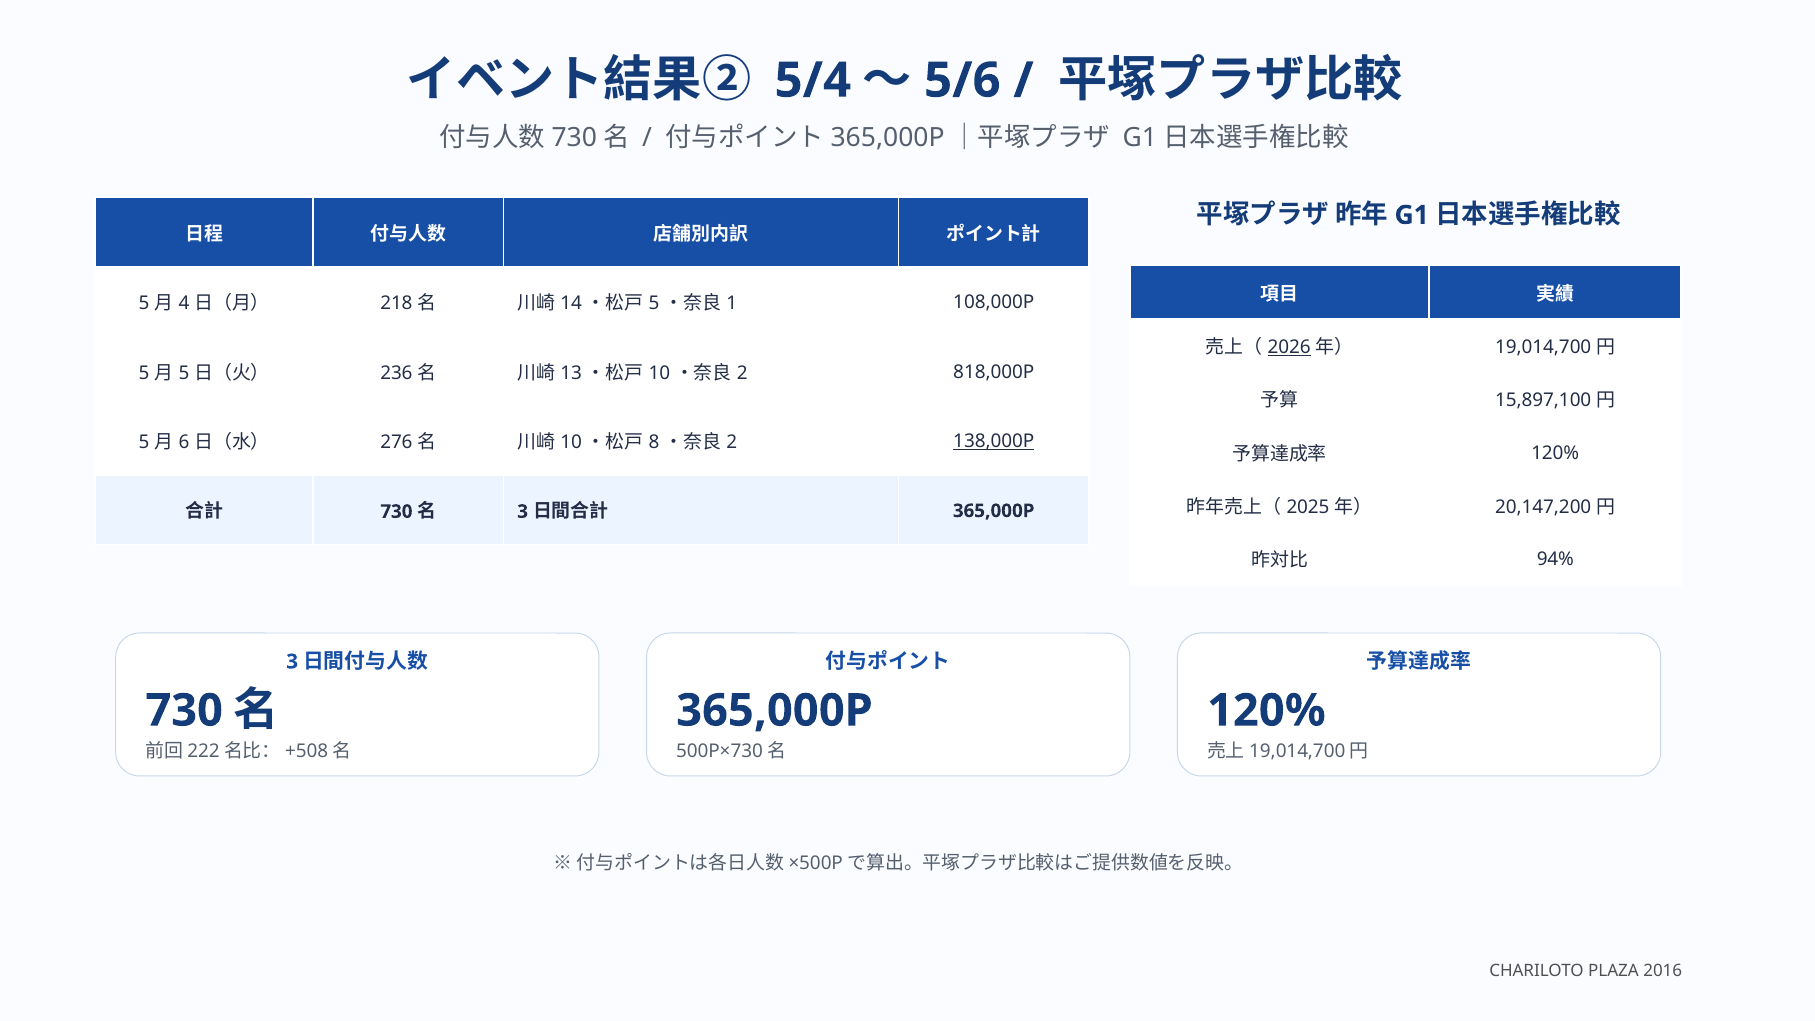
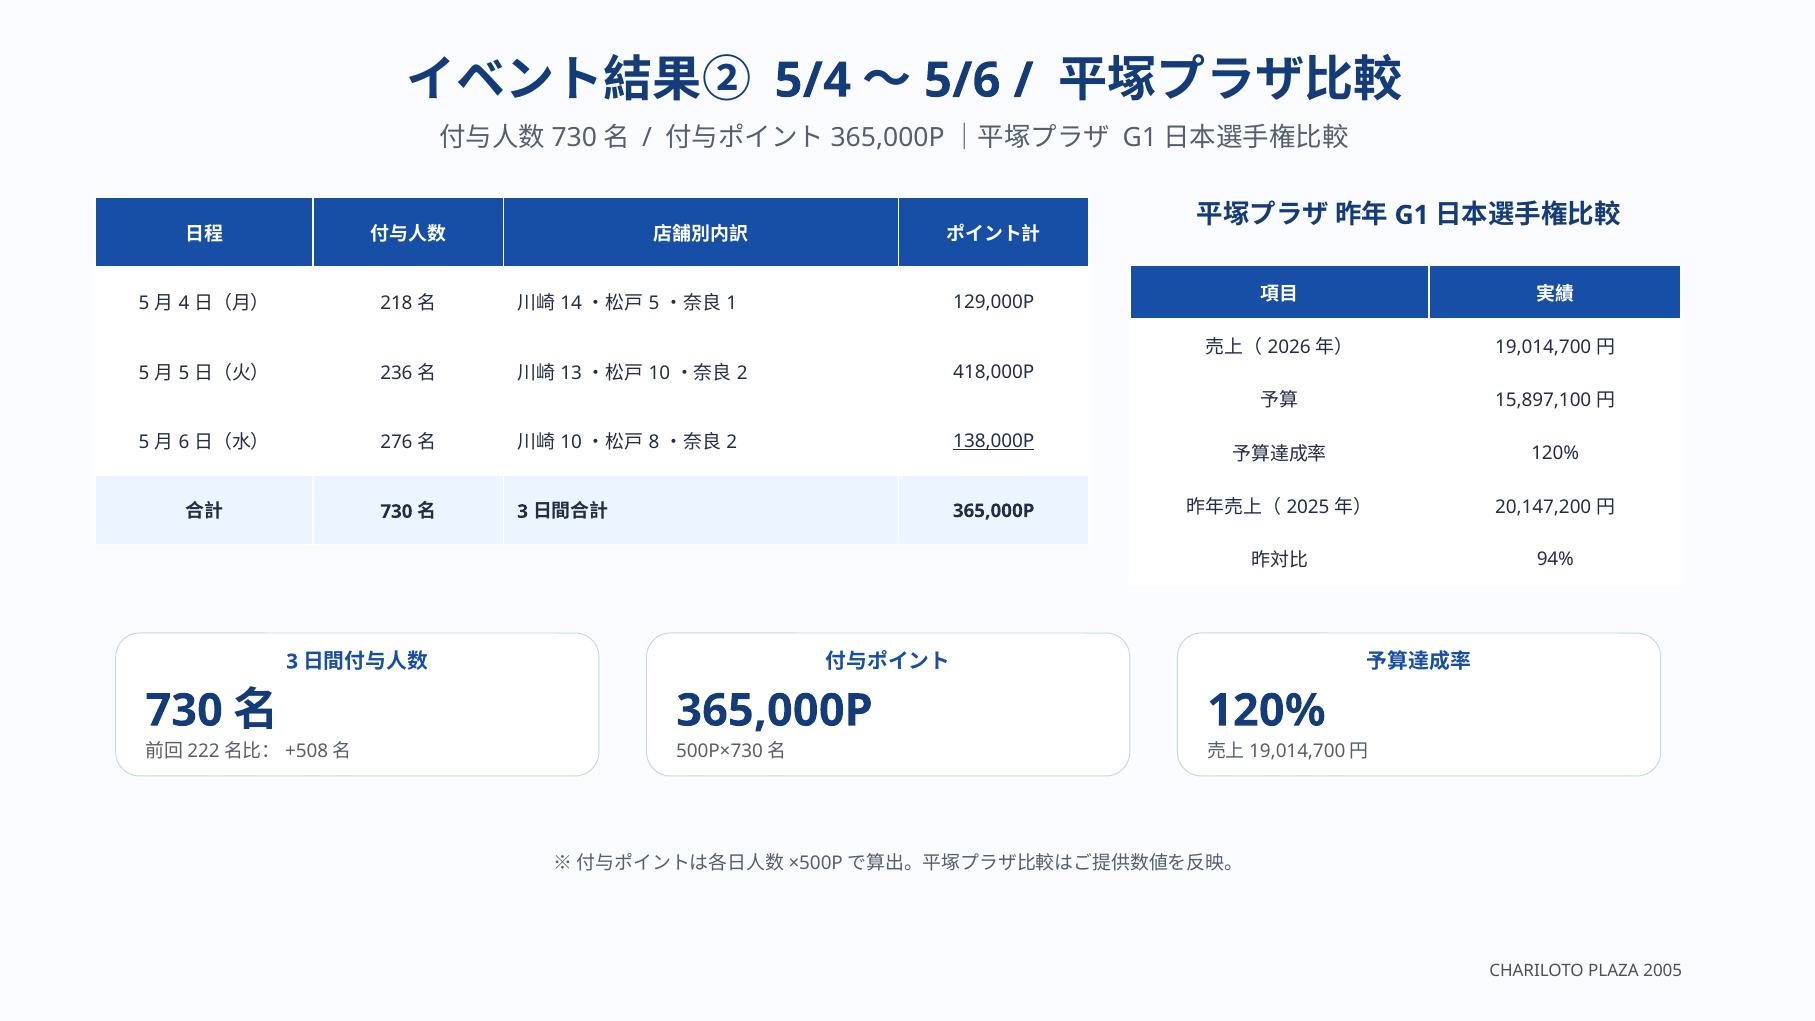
108,000P: 108,000P -> 129,000P
2026 underline: present -> none
818,000P: 818,000P -> 418,000P
2016: 2016 -> 2005
